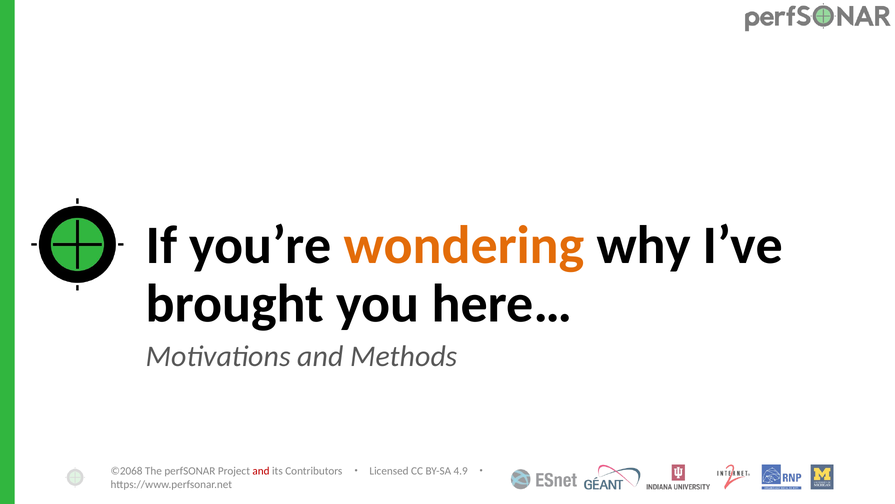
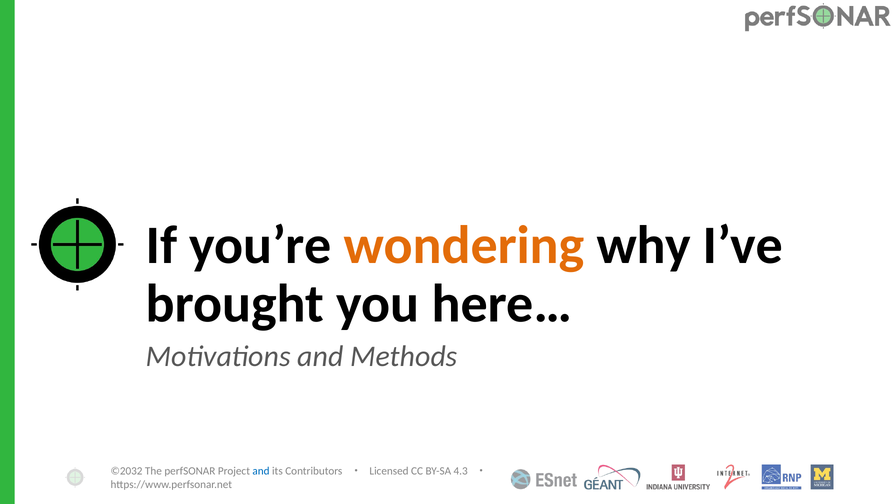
©2068: ©2068 -> ©2032
and at (261, 471) colour: red -> blue
4.9: 4.9 -> 4.3
